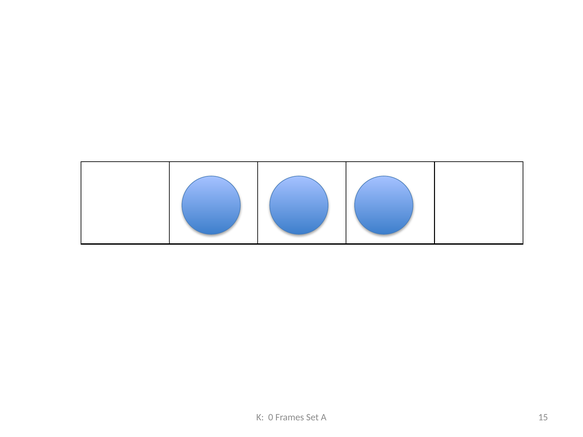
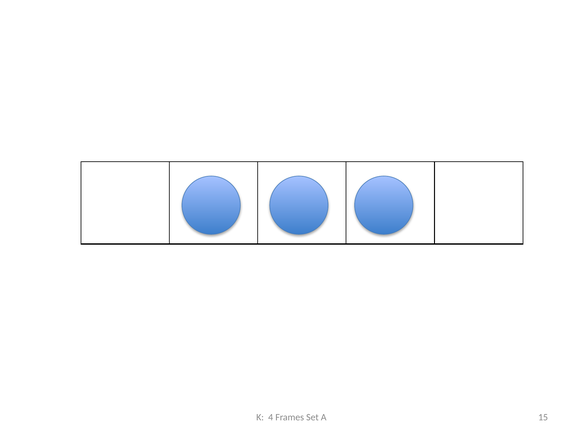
0: 0 -> 4
